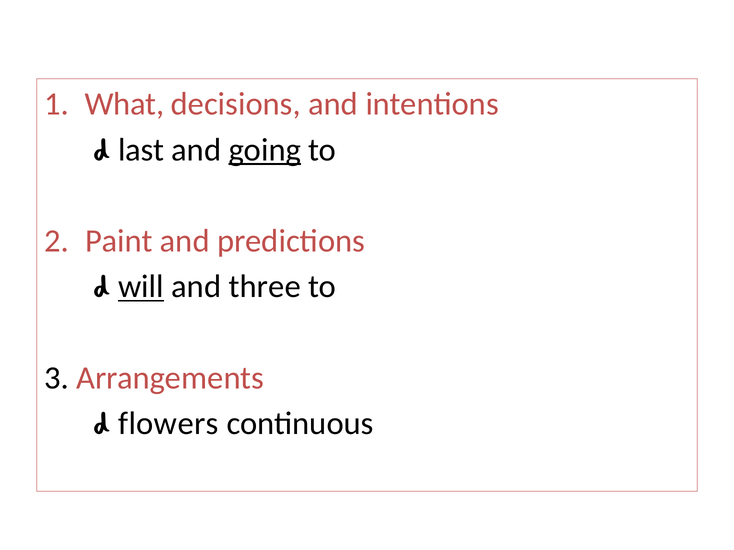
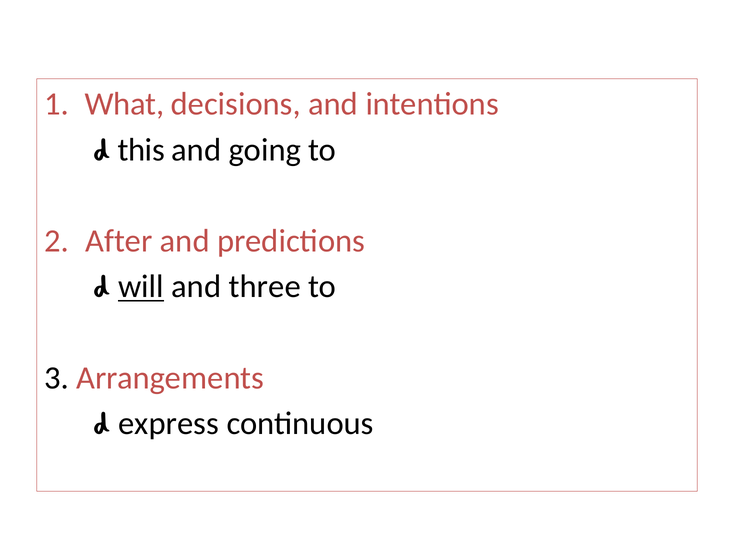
last: last -> this
going underline: present -> none
Paint: Paint -> After
flowers: flowers -> express
